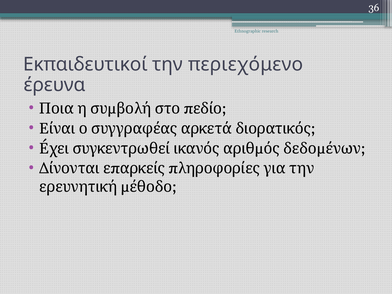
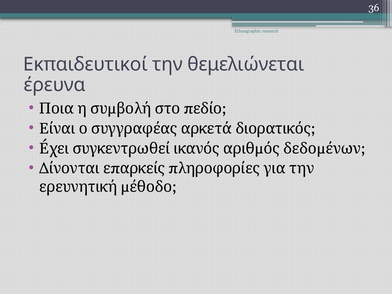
περιεχόμενο: περιεχόμενο -> θεμελιώνεται
